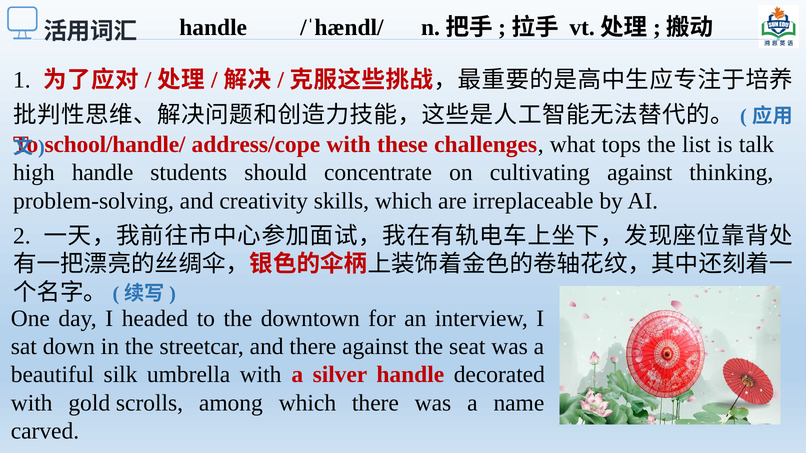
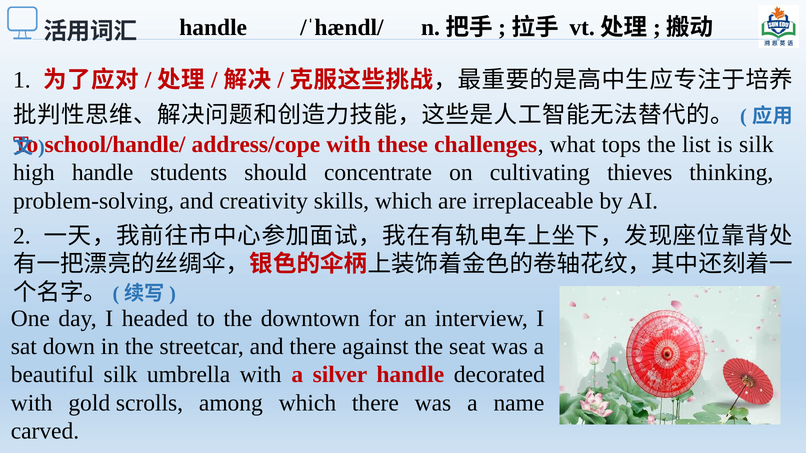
is talk: talk -> silk
cultivating against: against -> thieves
